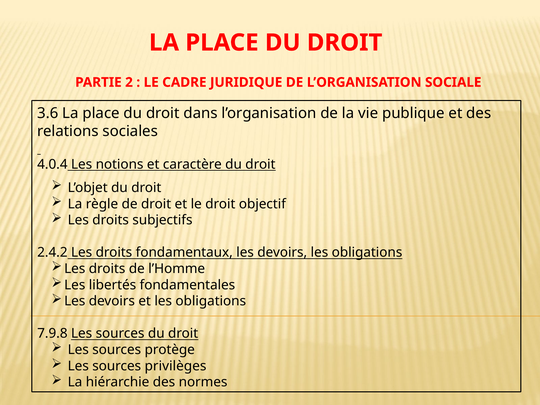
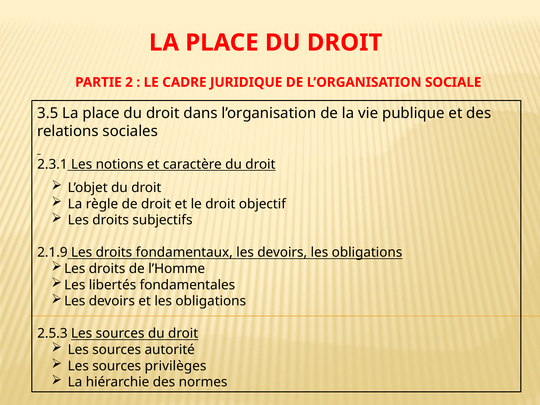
3.6: 3.6 -> 3.5
4.0.4: 4.0.4 -> 2.3.1
2.4.2: 2.4.2 -> 2.1.9
7.9.8: 7.9.8 -> 2.5.3
protège: protège -> autorité
